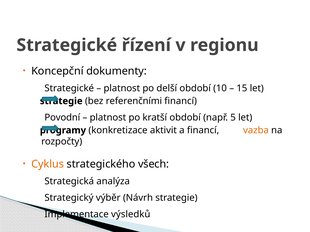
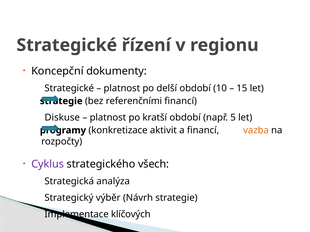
Povodní: Povodní -> Diskuse
Cyklus colour: orange -> purple
výsledků: výsledků -> klíčových
